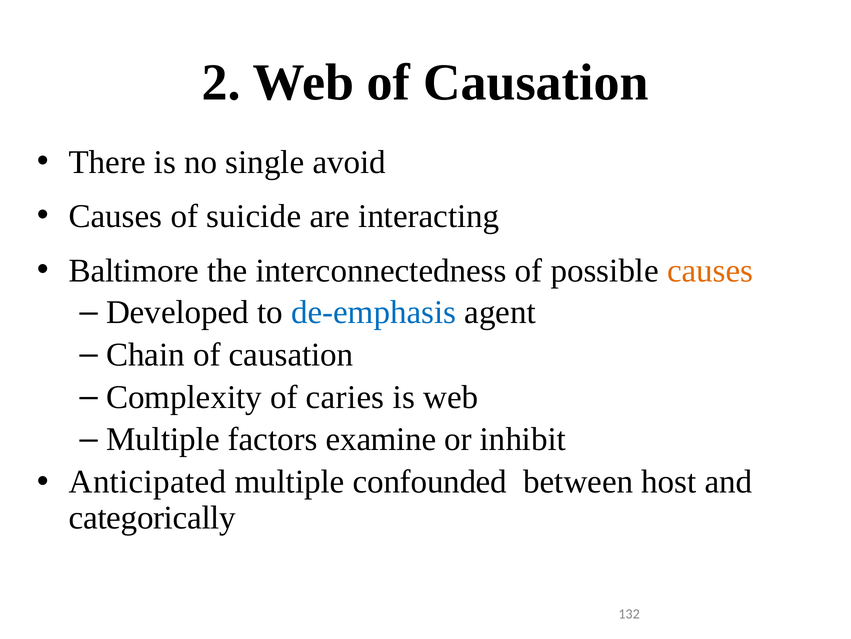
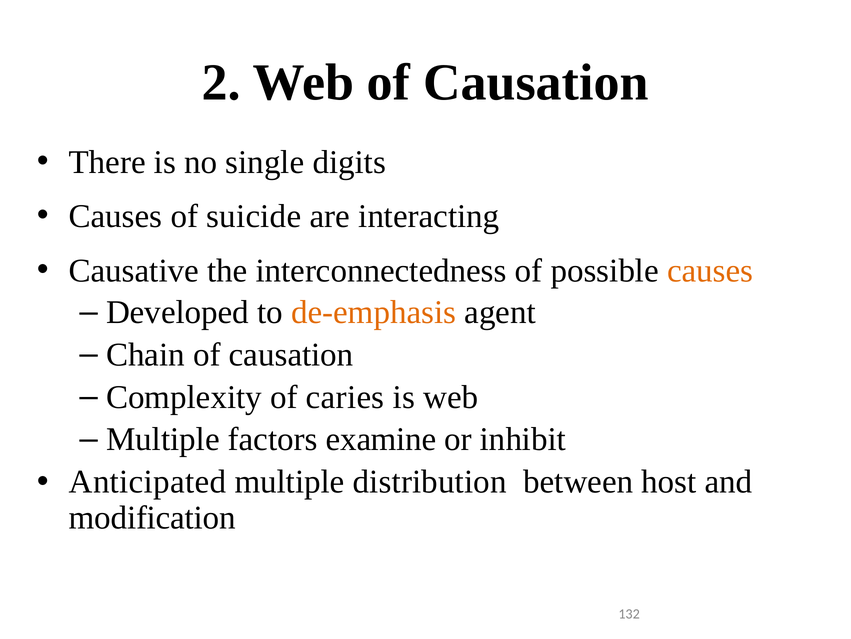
avoid: avoid -> digits
Baltimore: Baltimore -> Causative
de-emphasis colour: blue -> orange
confounded: confounded -> distribution
categorically: categorically -> modification
